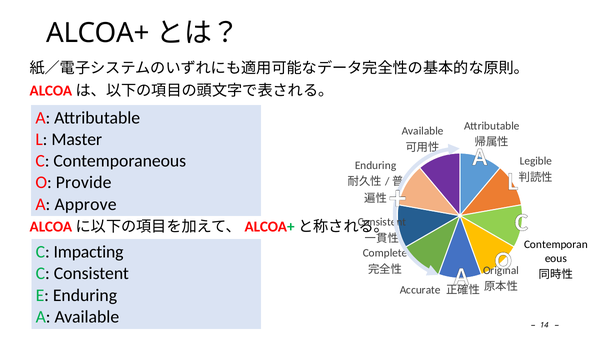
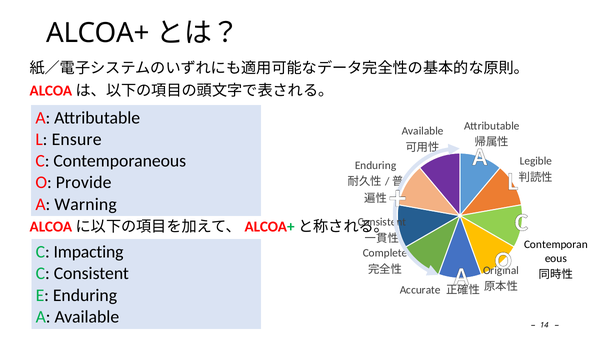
Master: Master -> Ensure
Approve: Approve -> Warning
